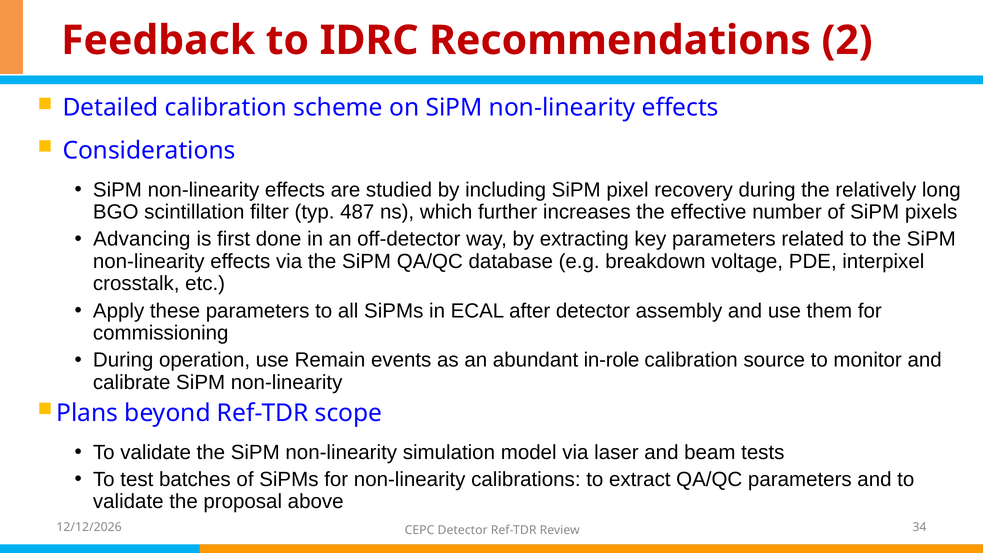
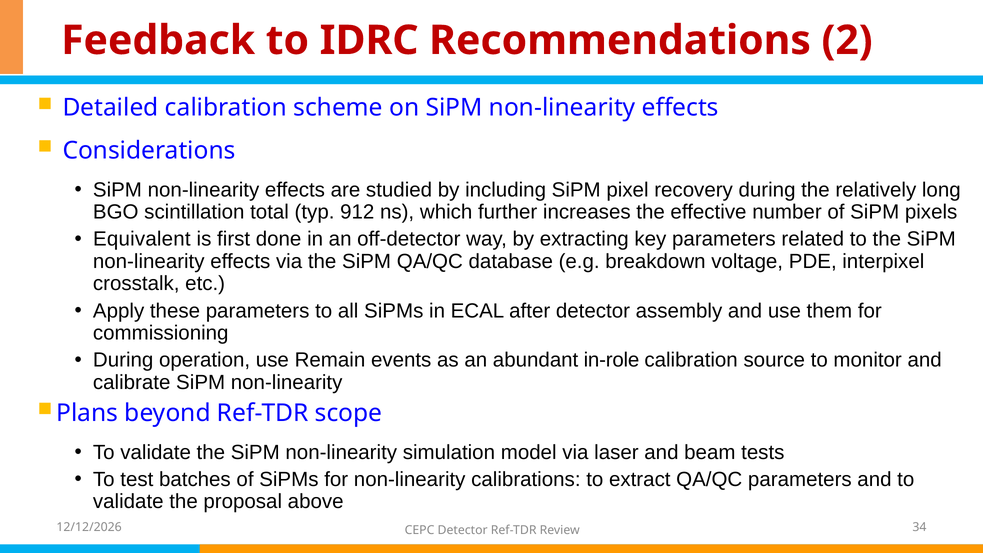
filter: filter -> total
487: 487 -> 912
Advancing: Advancing -> Equivalent
